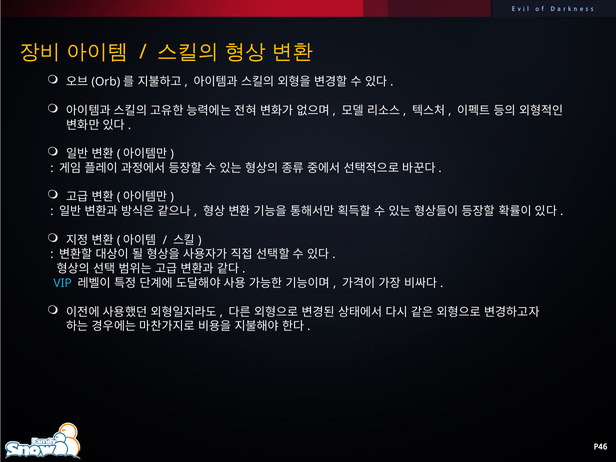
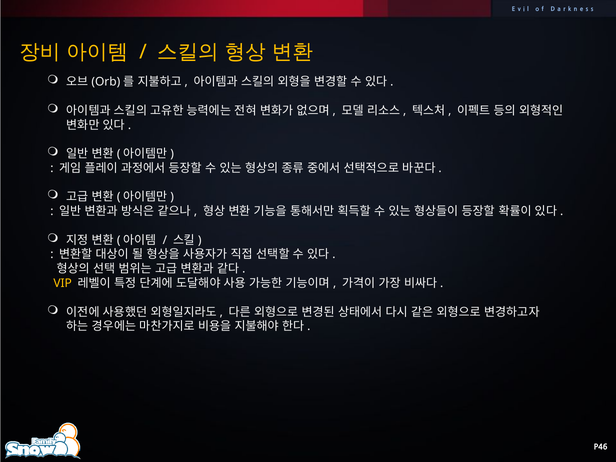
VIP colour: light blue -> yellow
